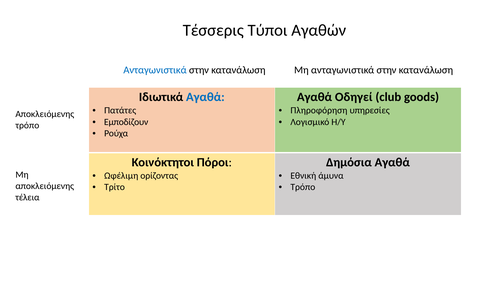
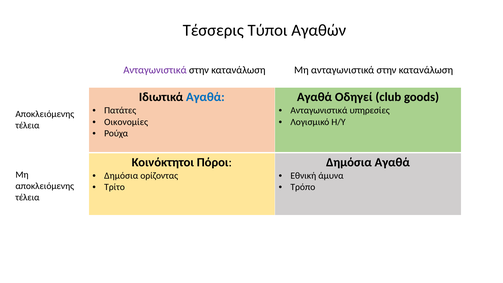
Ανταγωνιστικά at (155, 70) colour: blue -> purple
Πληροφόρηση at (319, 110): Πληροφόρηση -> Ανταγωνιστικά
Εμποδίζουν: Εμποδίζουν -> Οικονομίες
τρόπο at (27, 125): τρόπο -> τέλεια
Ωφέλιμη at (121, 176): Ωφέλιμη -> Δημόσια
